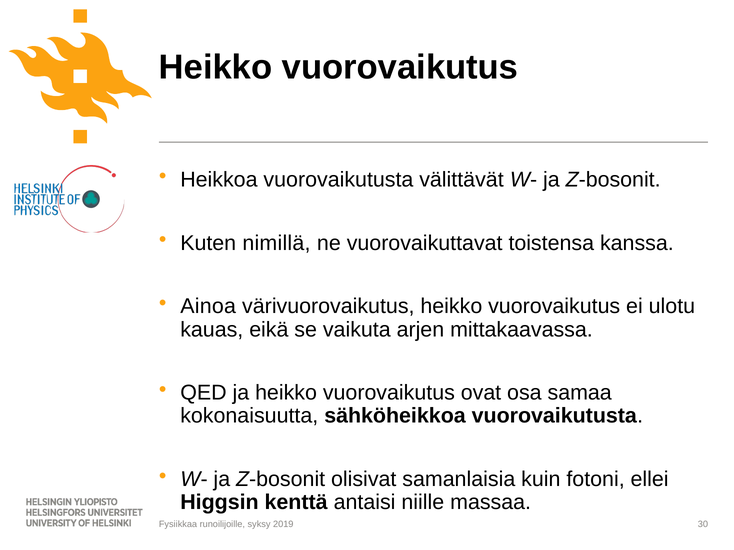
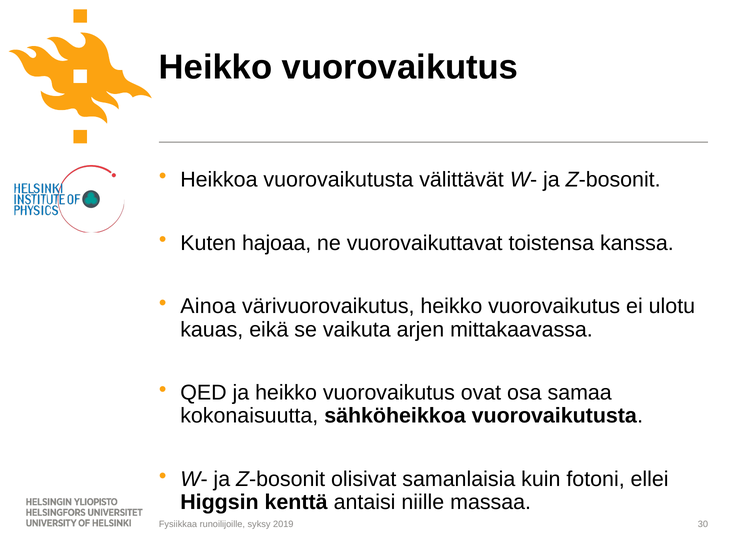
nimillä: nimillä -> hajoaa
